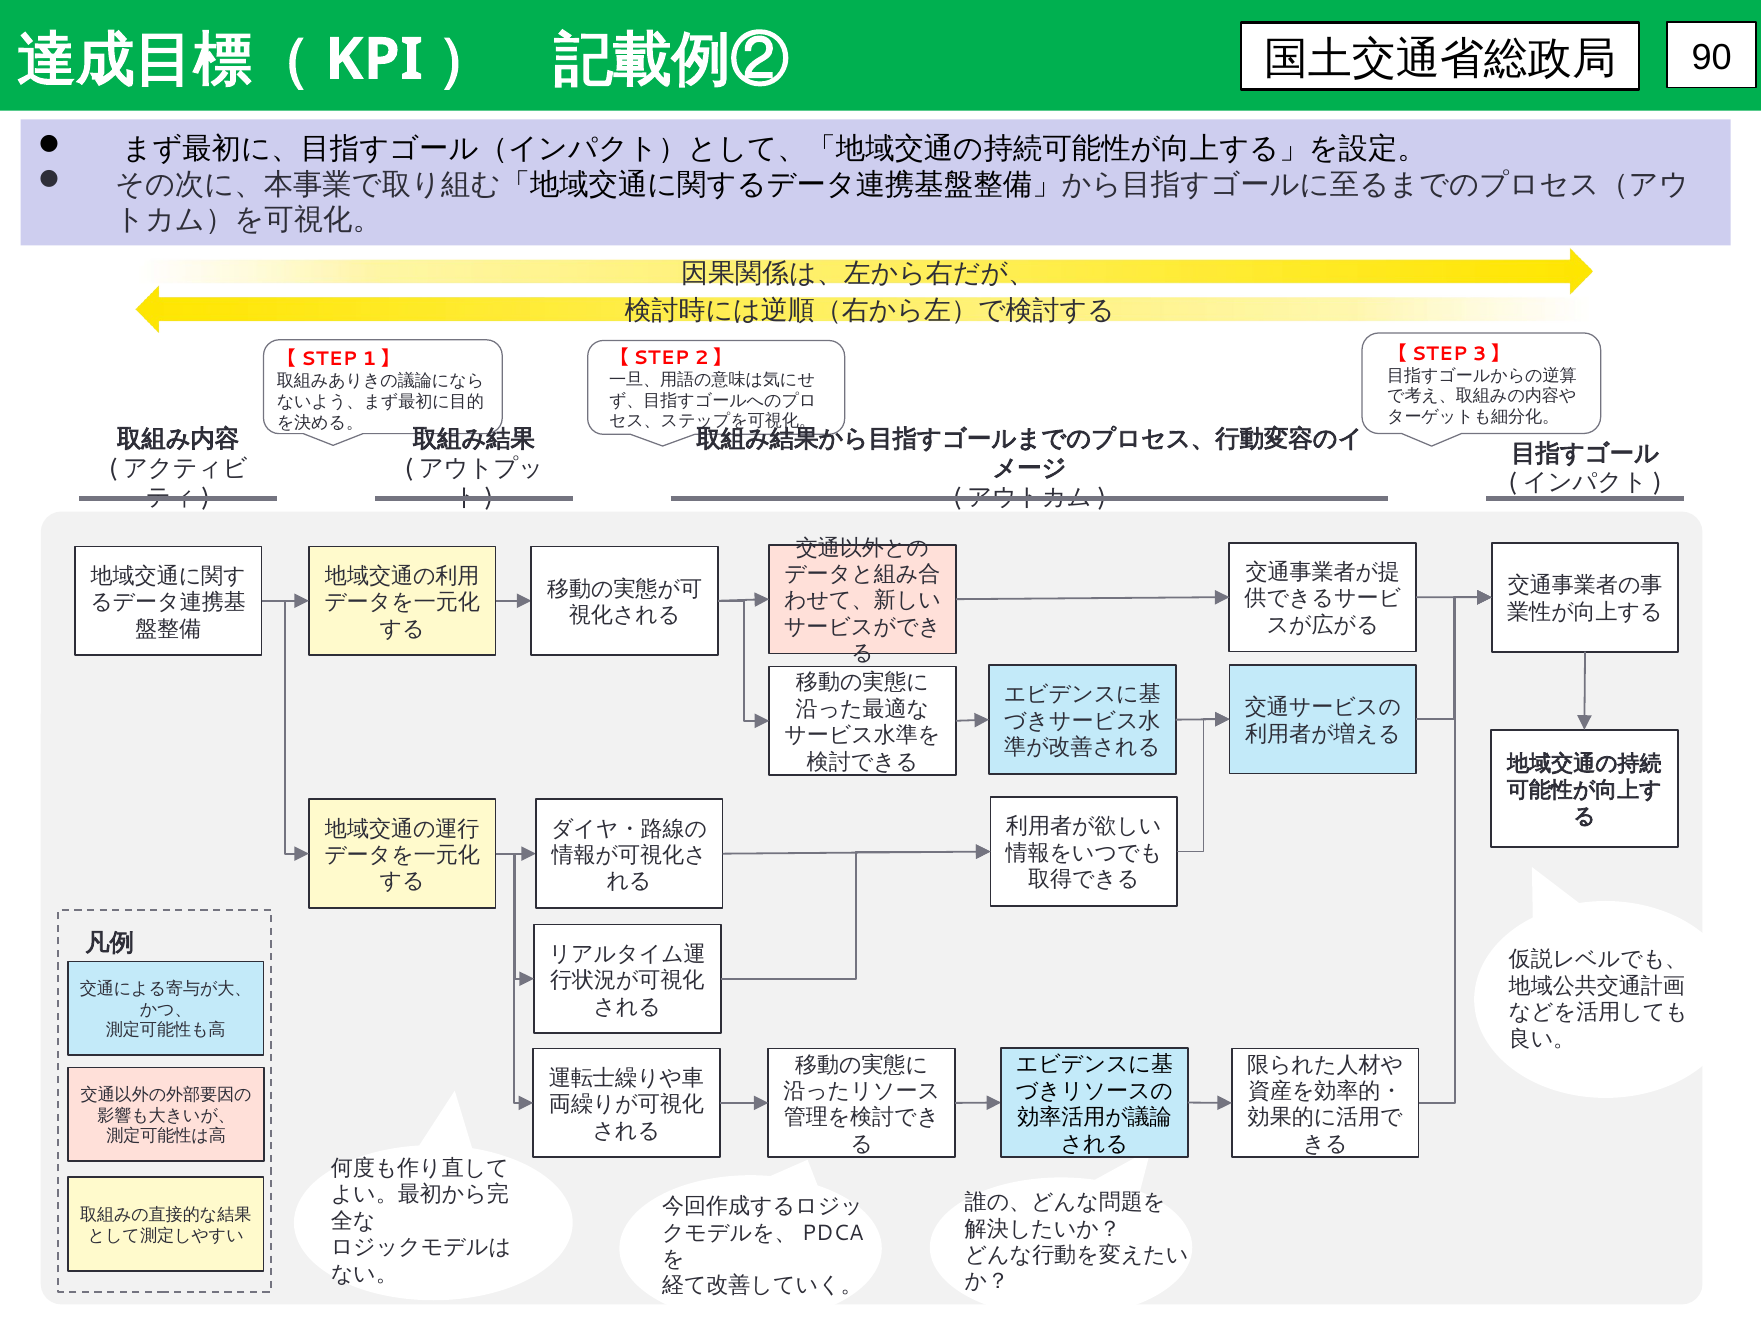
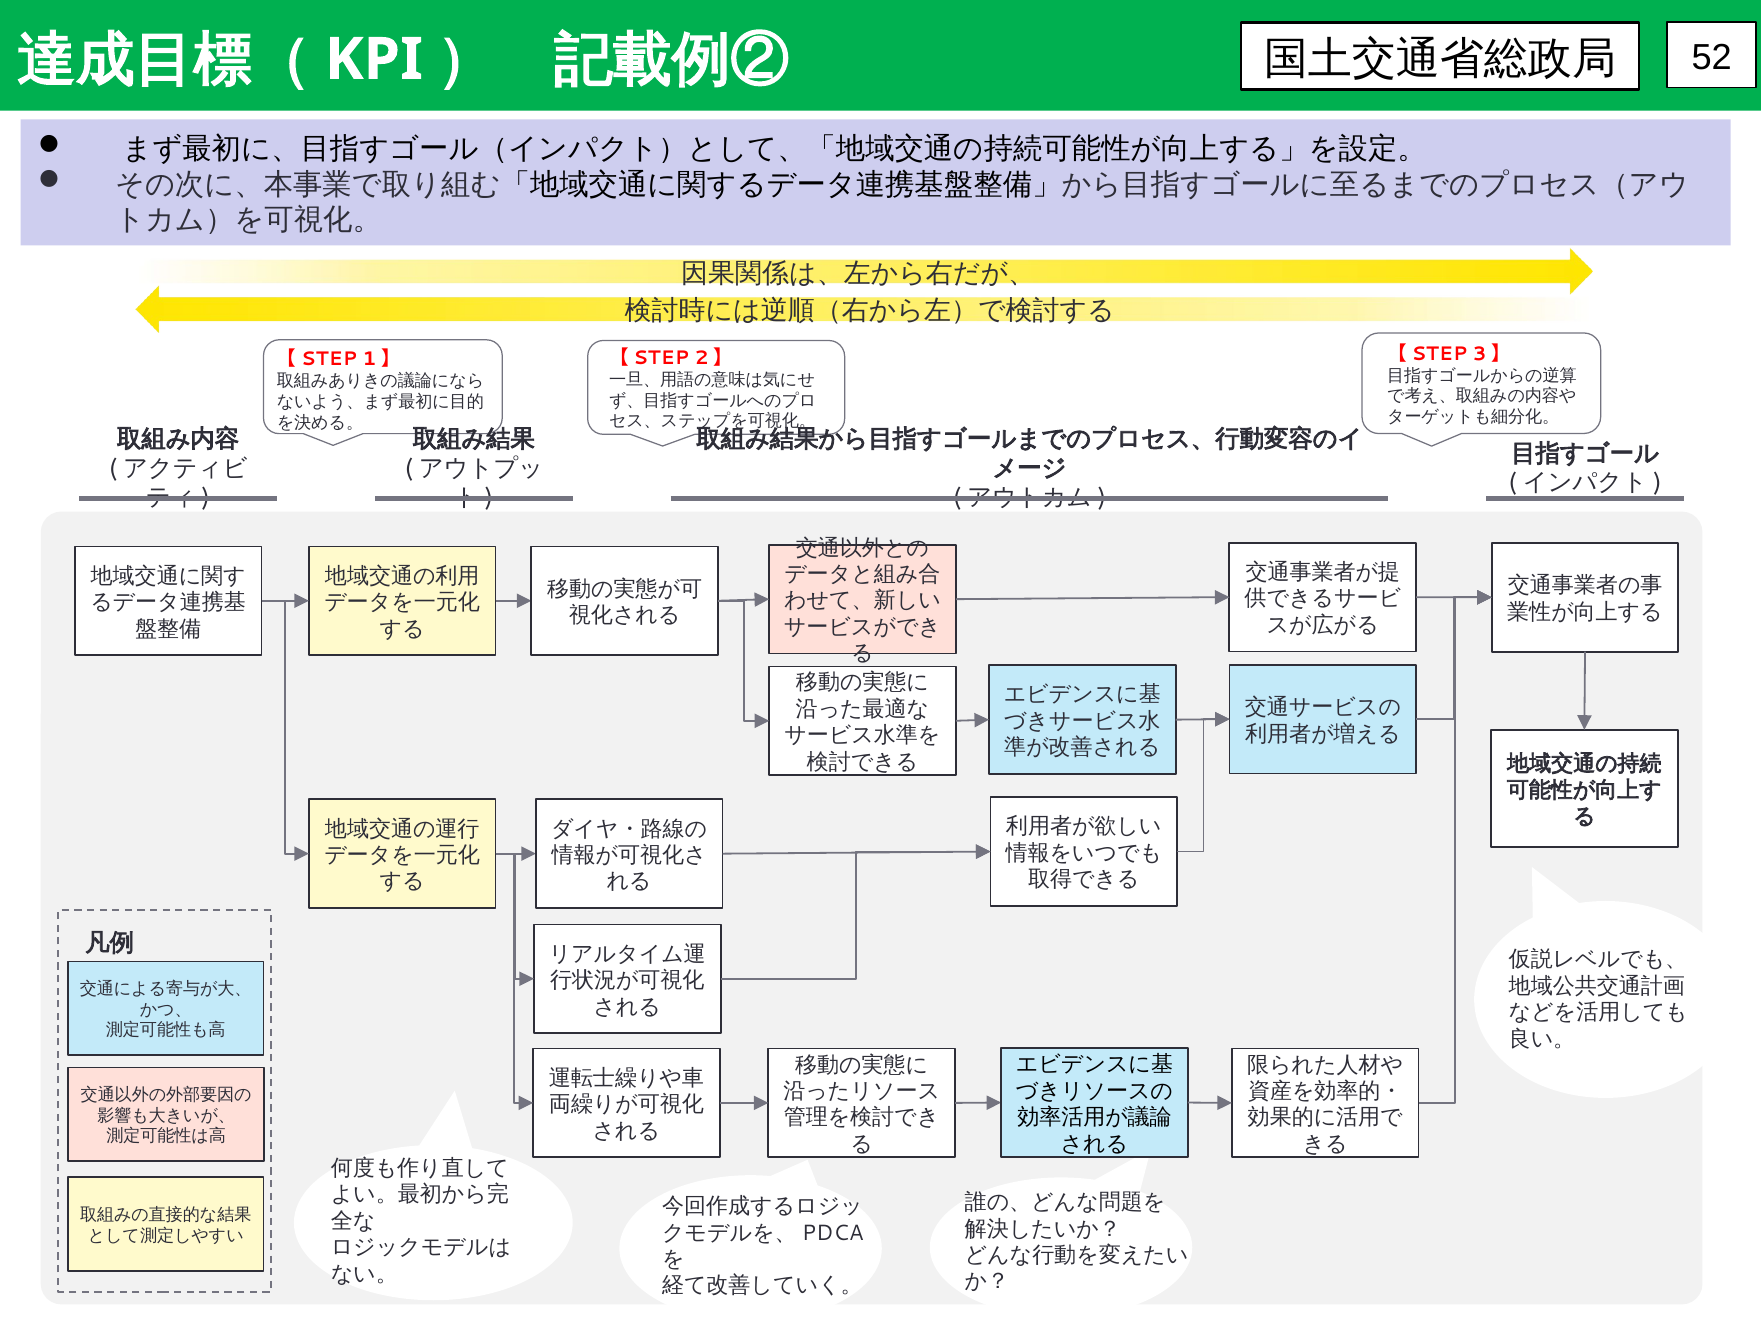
90: 90 -> 52
